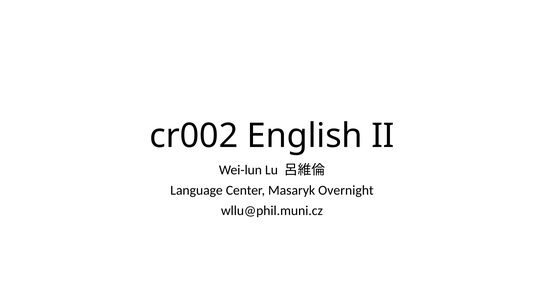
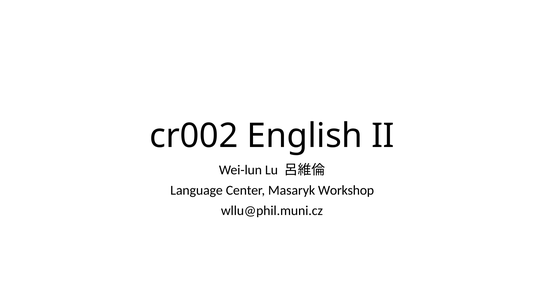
Overnight: Overnight -> Workshop
